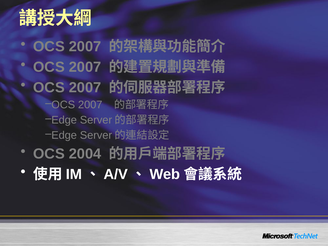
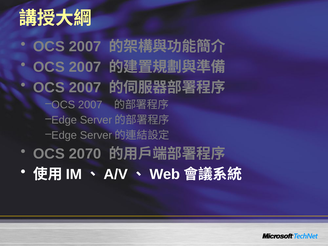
2004: 2004 -> 2070
